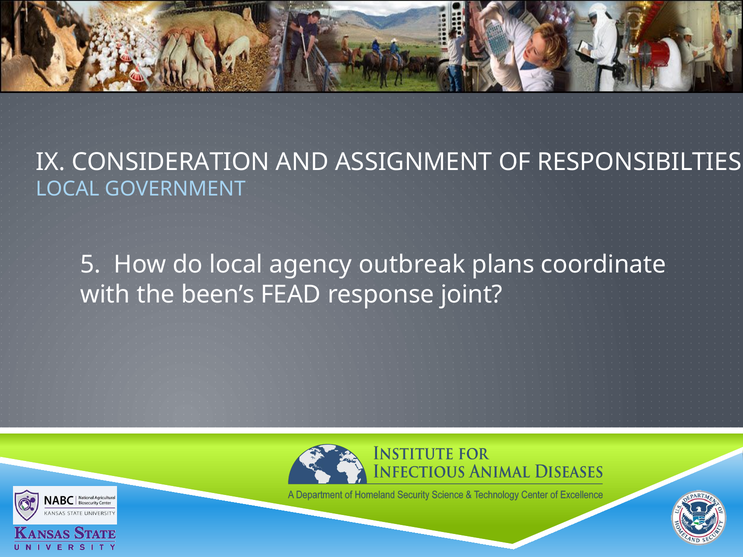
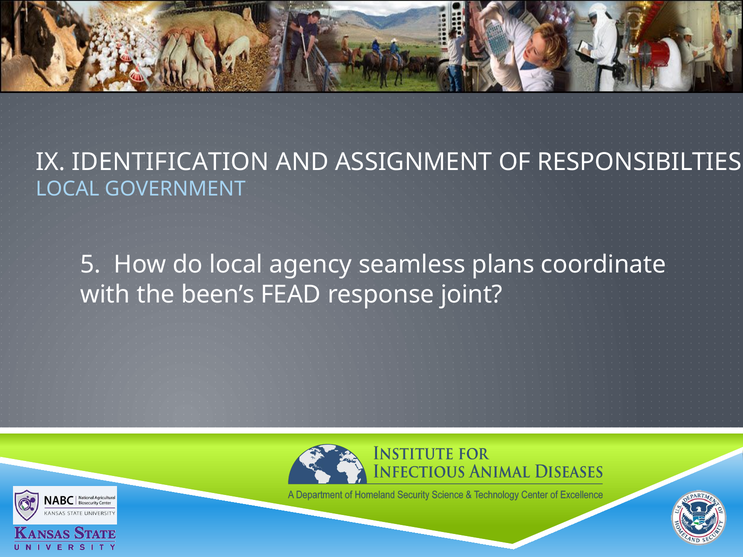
CONSIDERATION: CONSIDERATION -> IDENTIFICATION
outbreak: outbreak -> seamless
